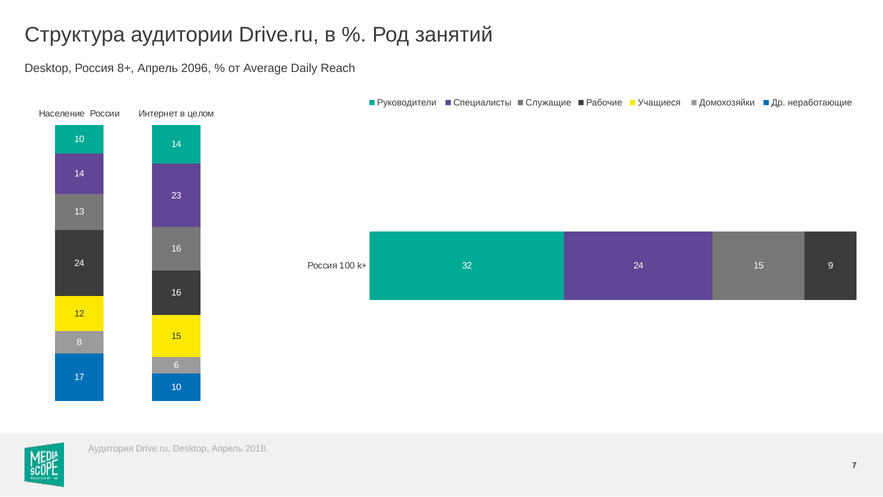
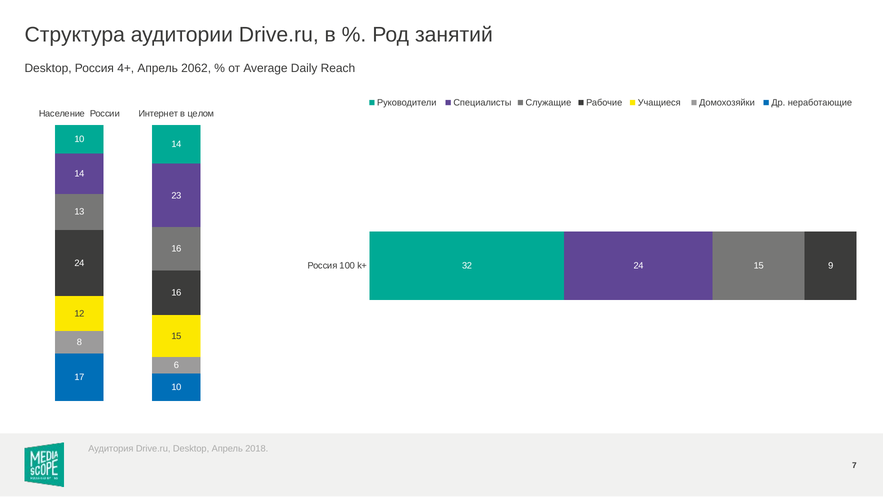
8+: 8+ -> 4+
2096: 2096 -> 2062
